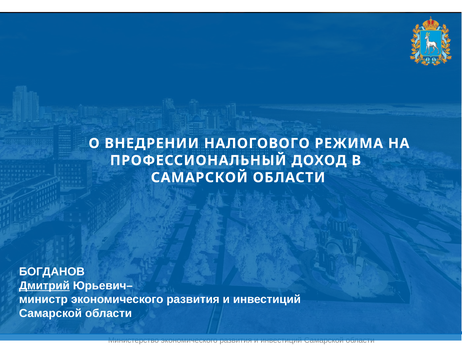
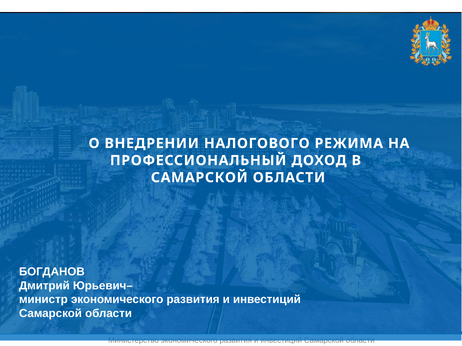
Дмитрий underline: present -> none
